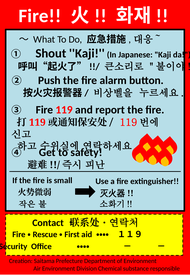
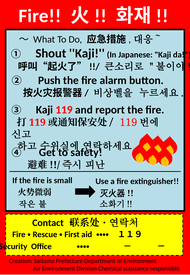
③ Fire: Fire -> Kaji
